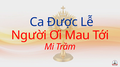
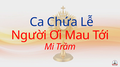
Được: Được -> Chứa
